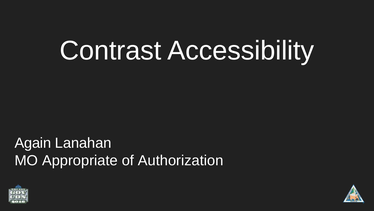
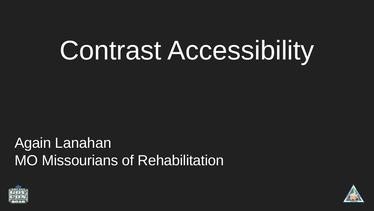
Appropriate: Appropriate -> Missourians
Authorization: Authorization -> Rehabilitation
